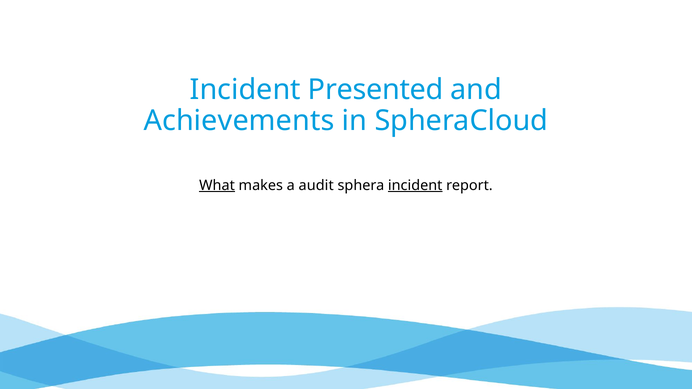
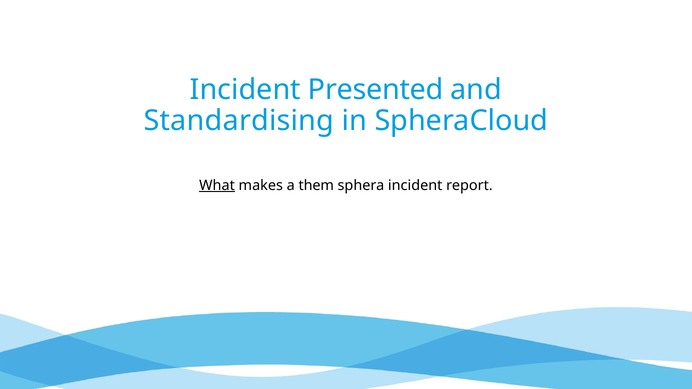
Achievements: Achievements -> Standardising
audit: audit -> them
incident at (415, 186) underline: present -> none
